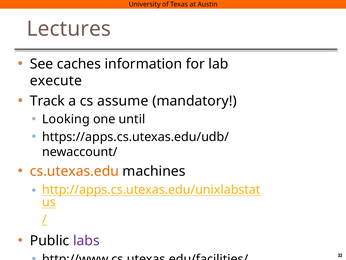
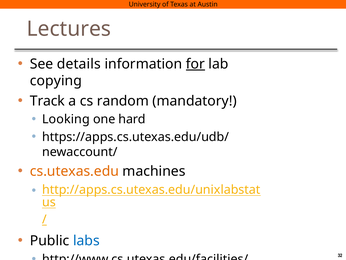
caches: caches -> details
for underline: none -> present
execute: execute -> copying
assume: assume -> random
until: until -> hard
labs colour: purple -> blue
